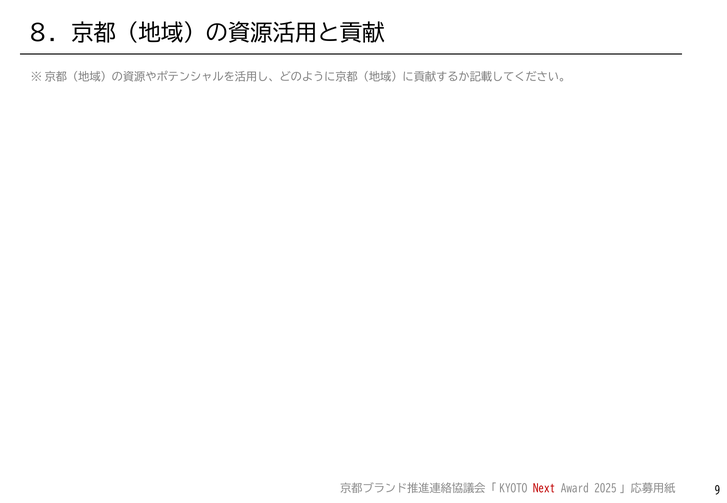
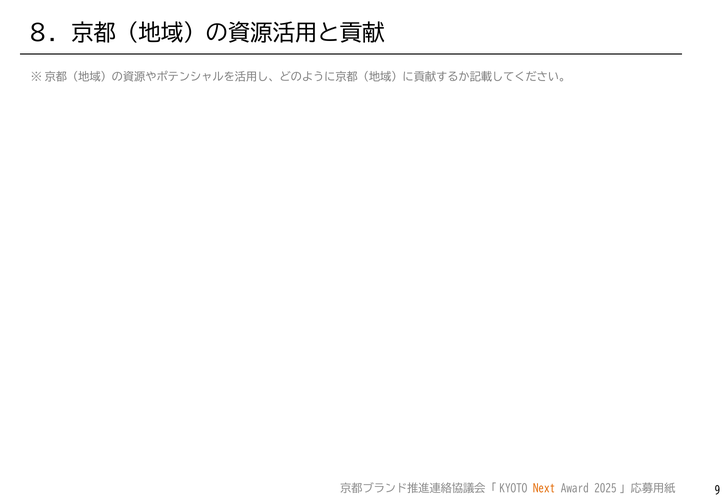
Next colour: red -> orange
